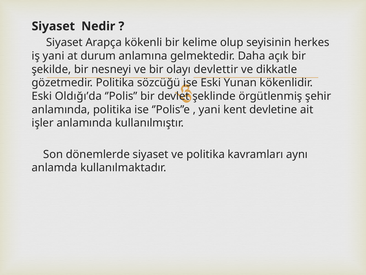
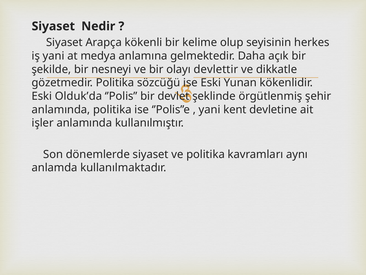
durum: durum -> medya
Oldığı’da: Oldığı’da -> Olduk’da
